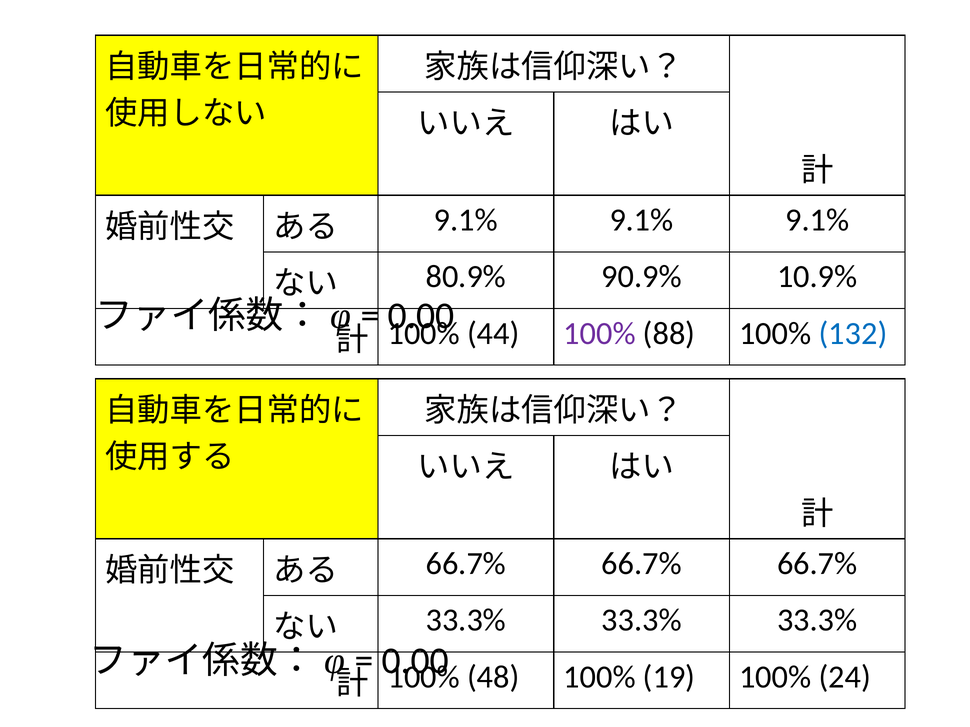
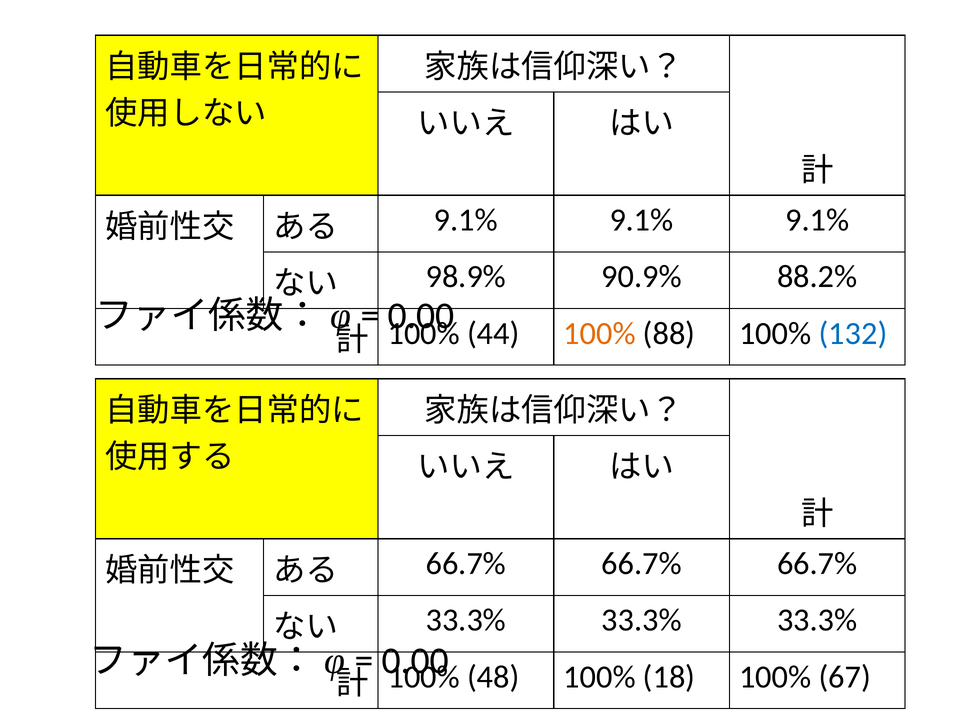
80.9%: 80.9% -> 98.9%
10.9%: 10.9% -> 88.2%
100% at (600, 334) colour: purple -> orange
19: 19 -> 18
24: 24 -> 67
